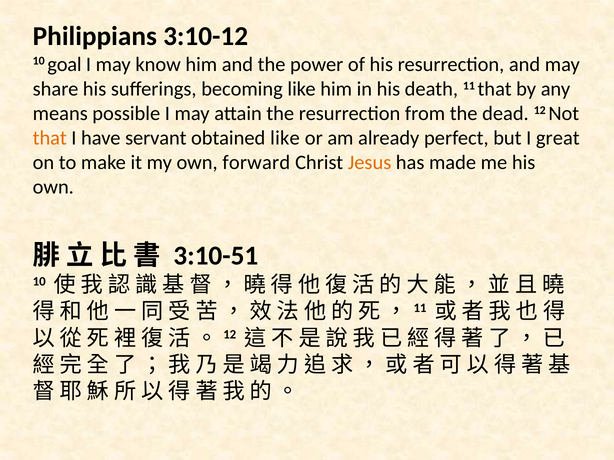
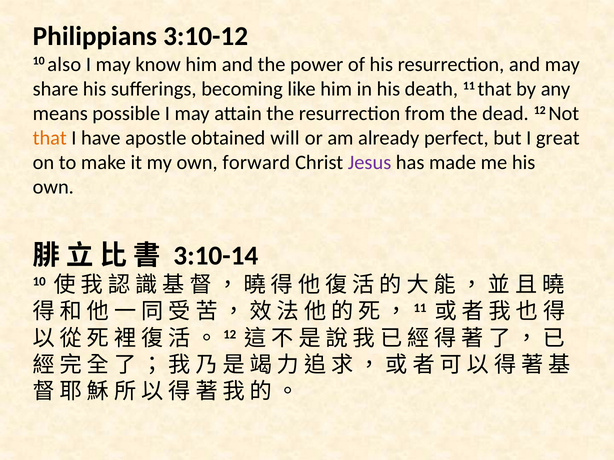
goal: goal -> also
servant: servant -> apostle
obtained like: like -> will
Jesus colour: orange -> purple
3:10-51: 3:10-51 -> 3:10-14
